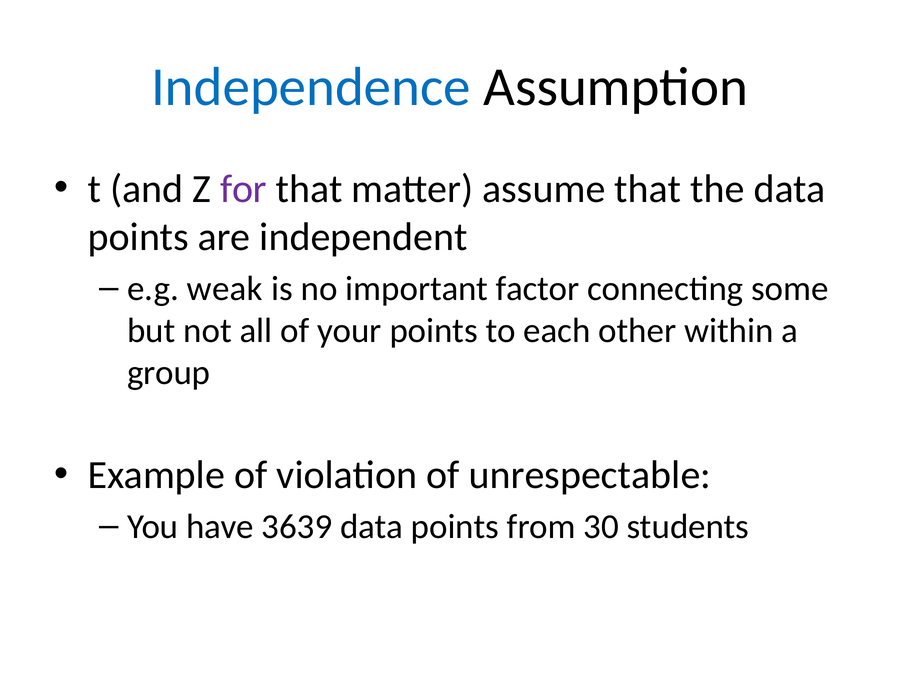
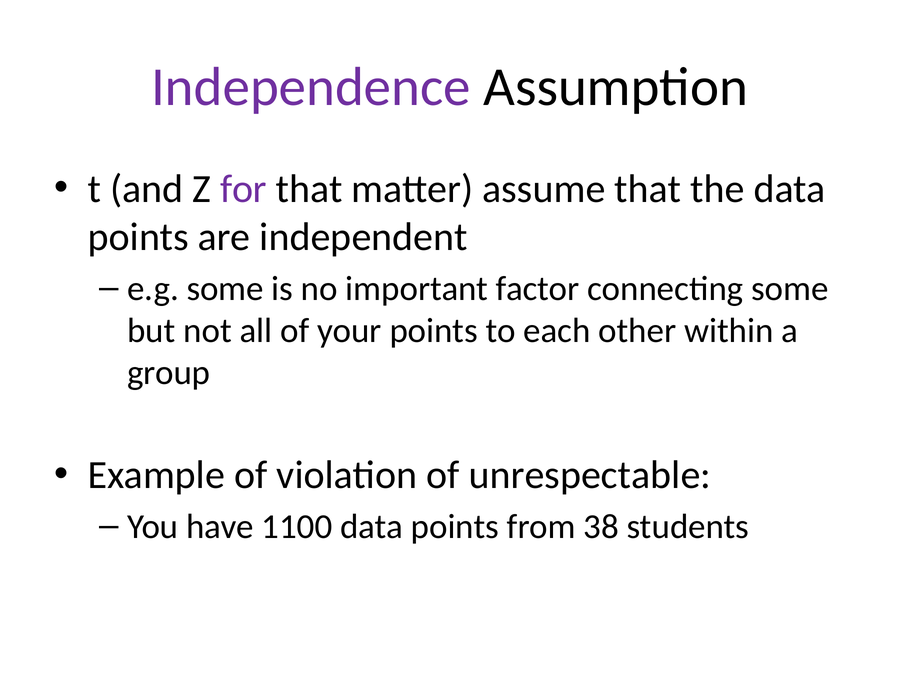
Independence colour: blue -> purple
e.g weak: weak -> some
3639: 3639 -> 1100
30: 30 -> 38
